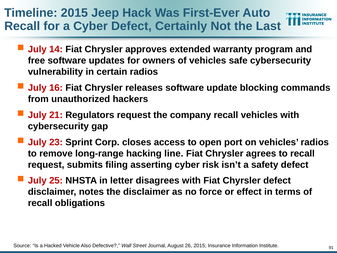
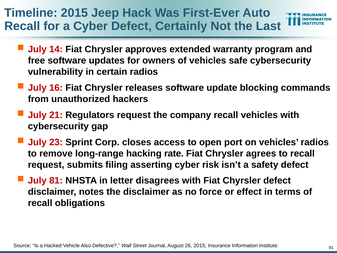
line: line -> rate
25: 25 -> 81
